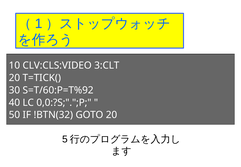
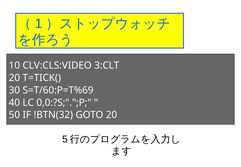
S=T/60:P=T%92: S=T/60:P=T%92 -> S=T/60:P=T%69
